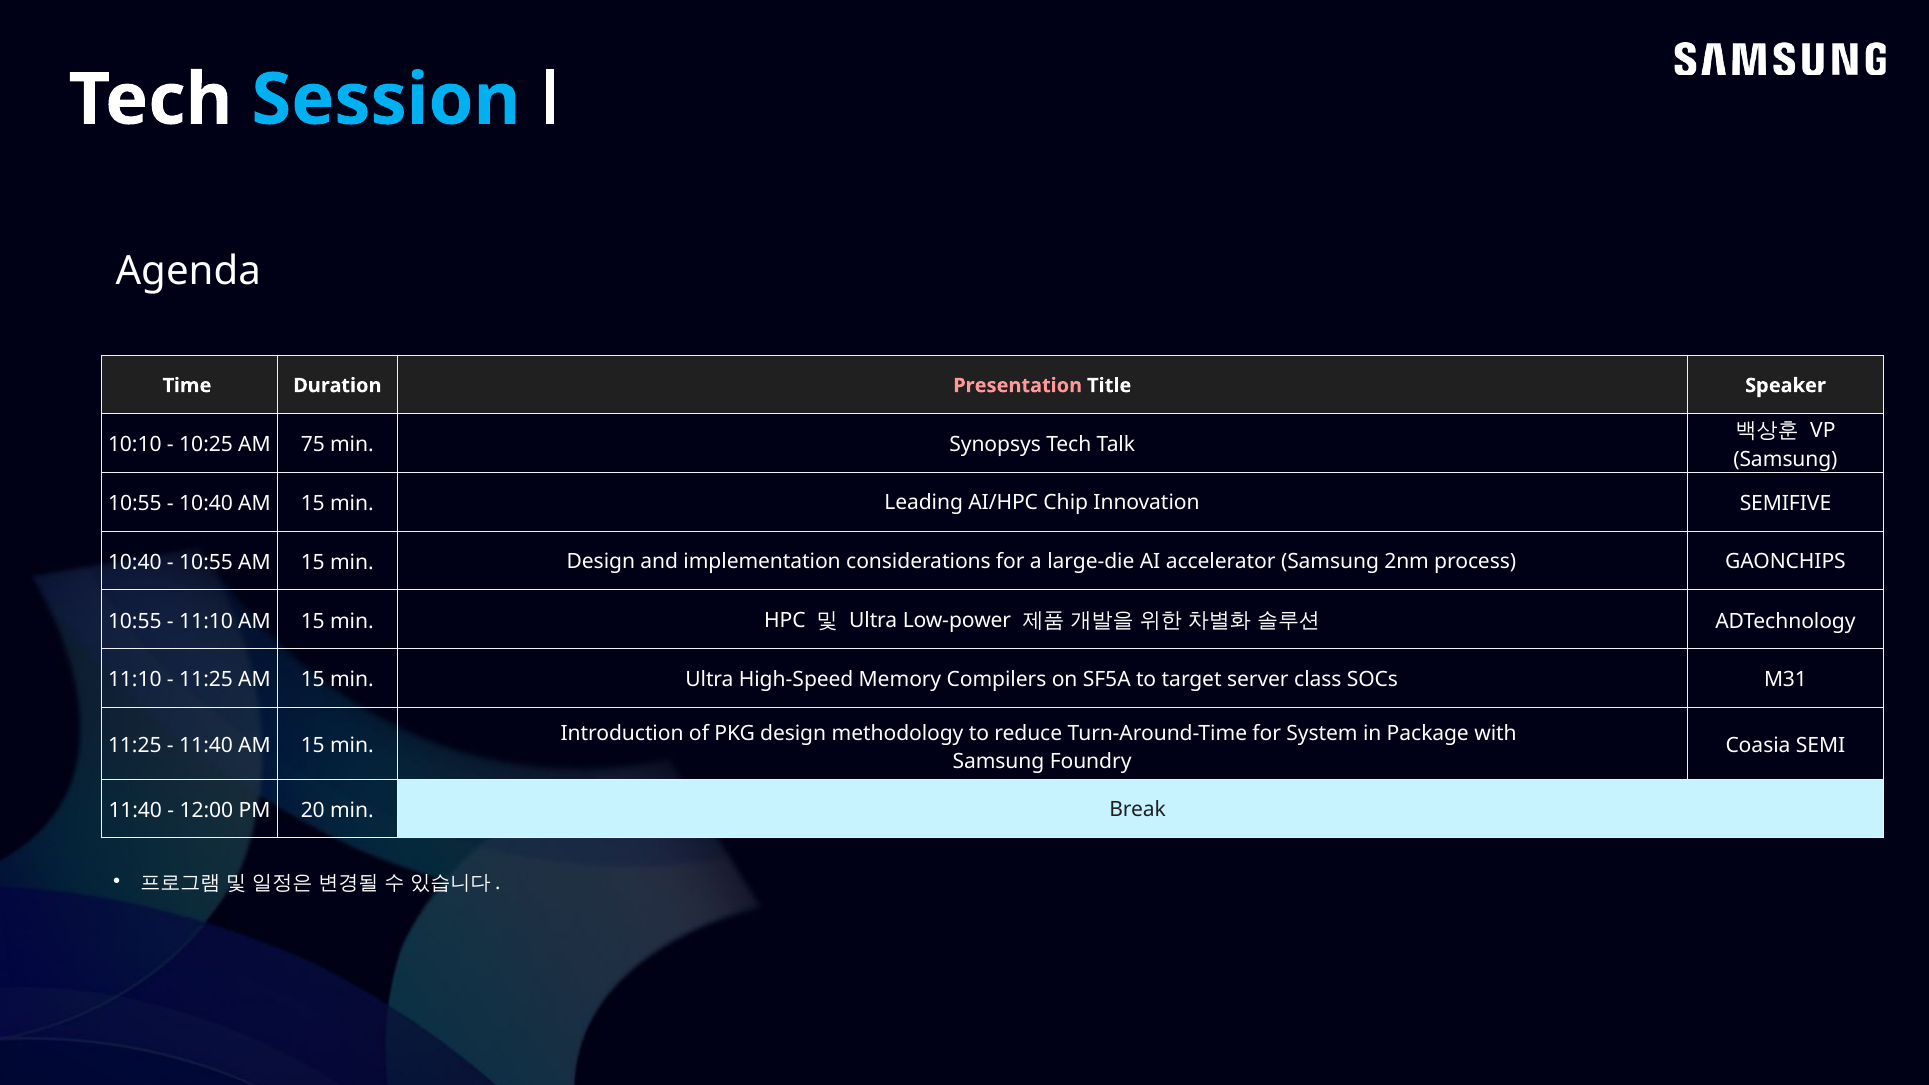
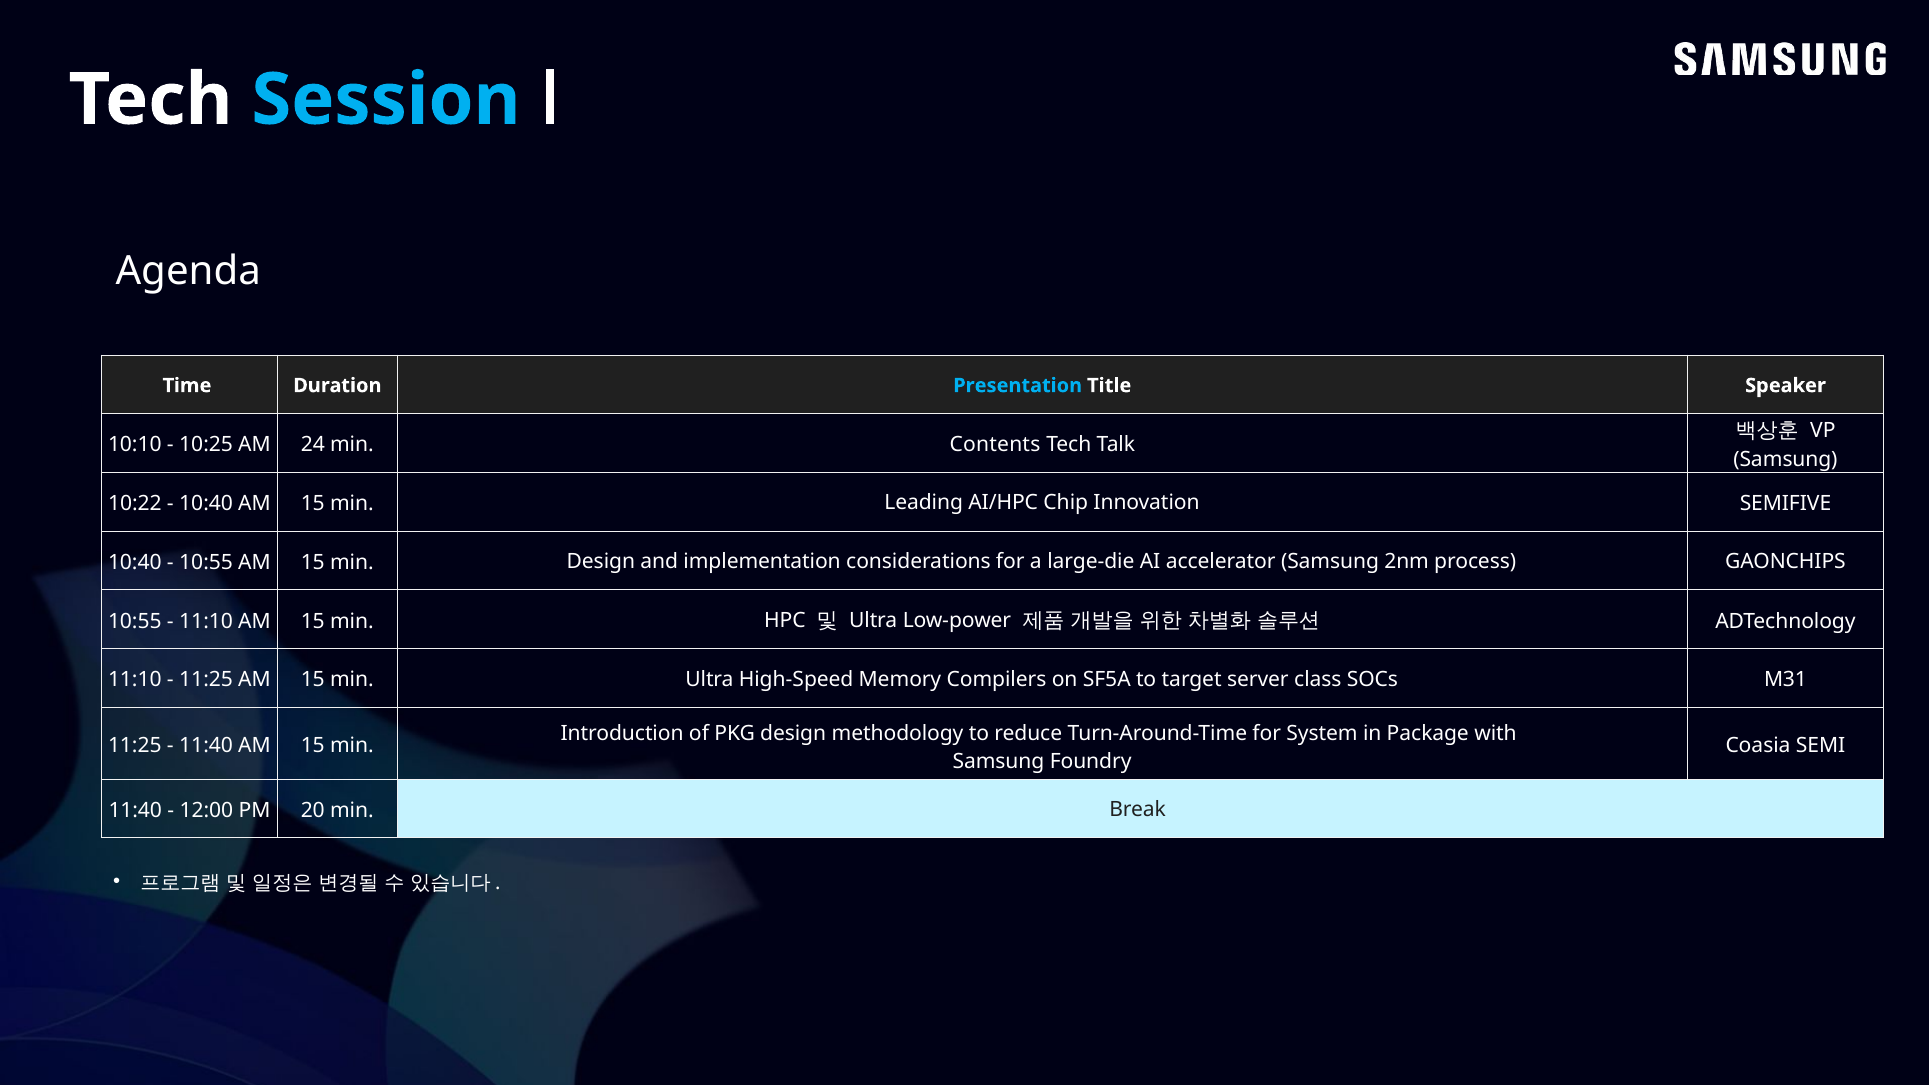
Presentation colour: pink -> light blue
75: 75 -> 24
Synopsys: Synopsys -> Contents
10:55 at (135, 504): 10:55 -> 10:22
